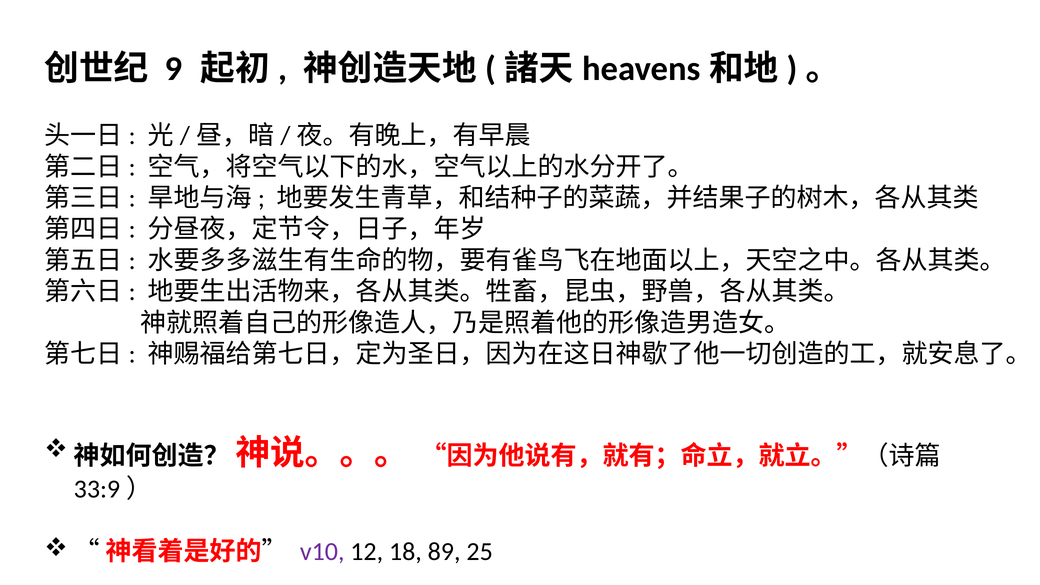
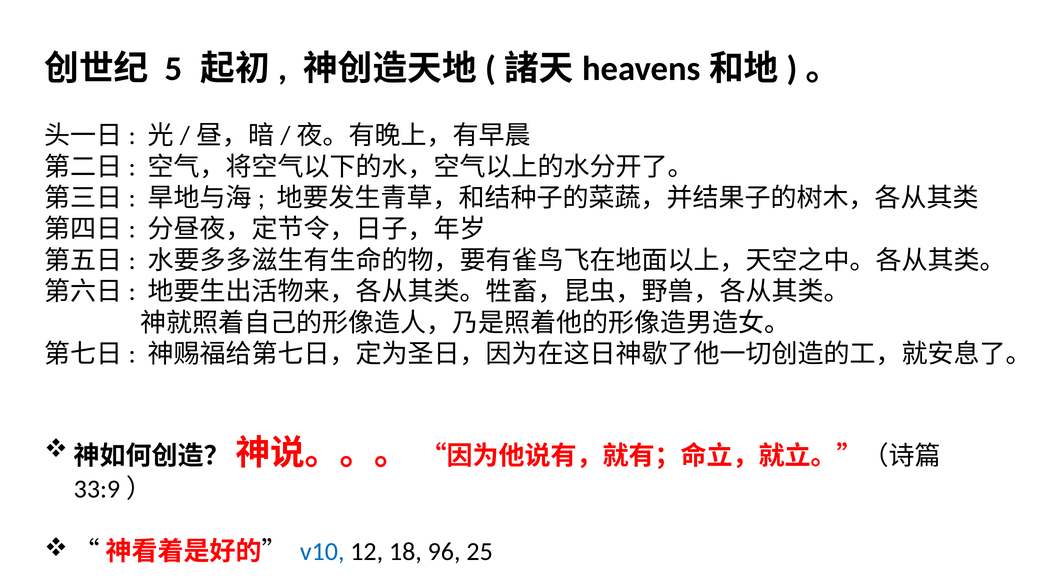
9: 9 -> 5
v10 colour: purple -> blue
89: 89 -> 96
